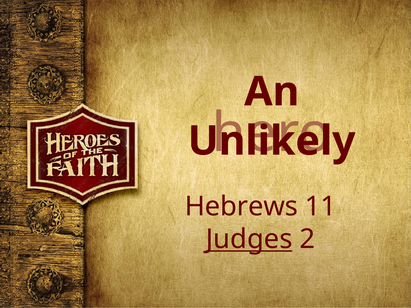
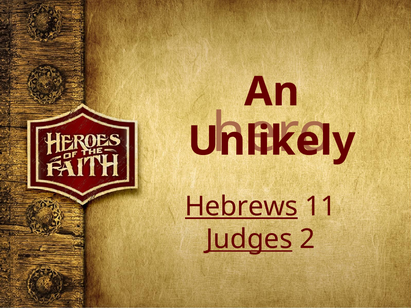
Hebrews underline: none -> present
